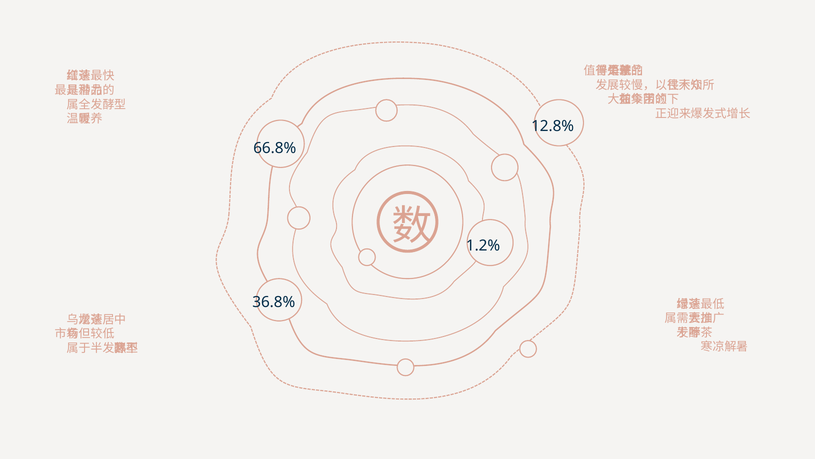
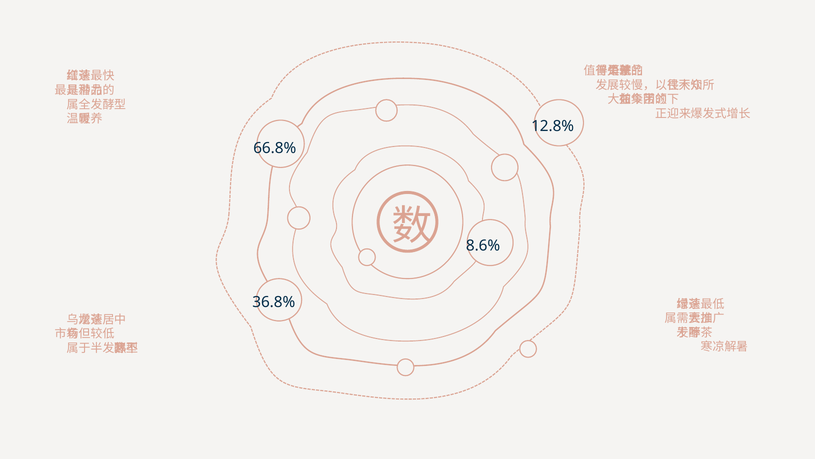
1.2%: 1.2% -> 8.6%
